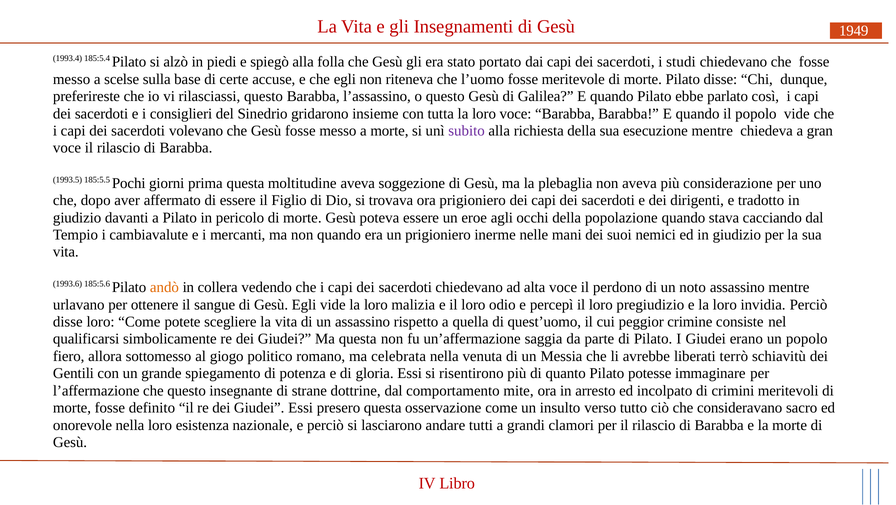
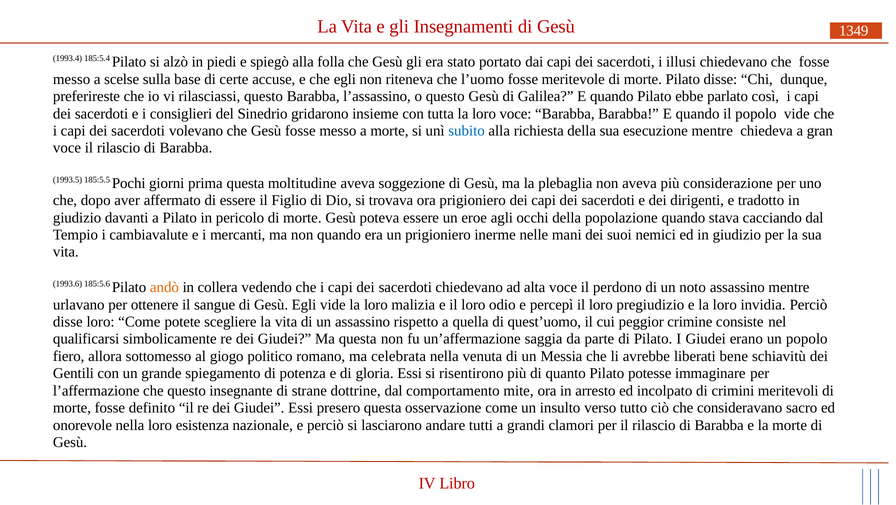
1949: 1949 -> 1349
studi: studi -> illusi
subito colour: purple -> blue
terrò: terrò -> bene
